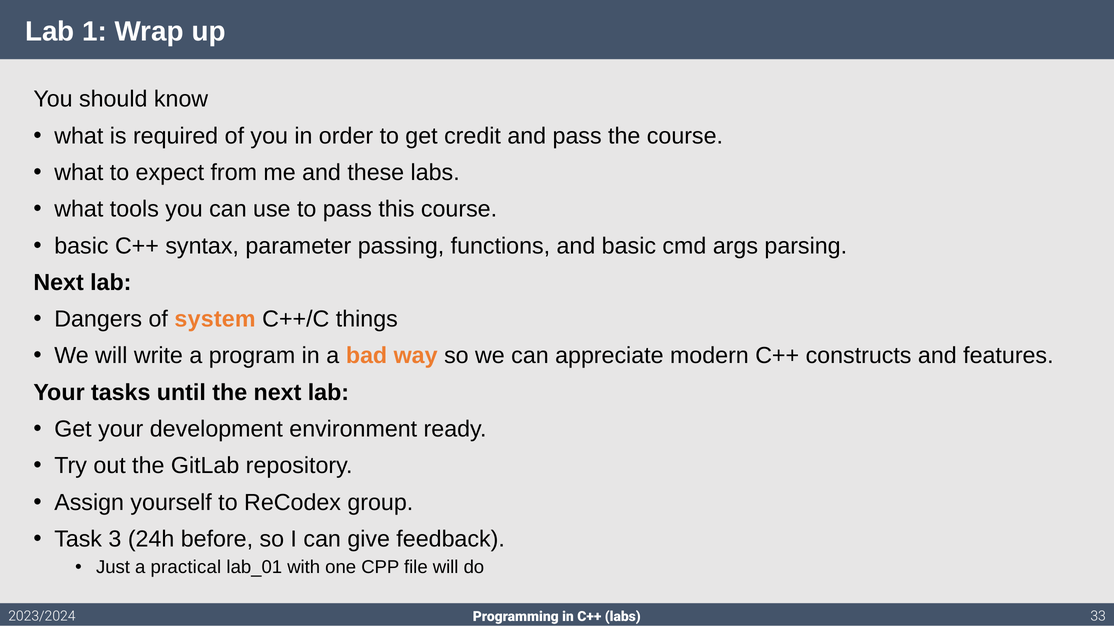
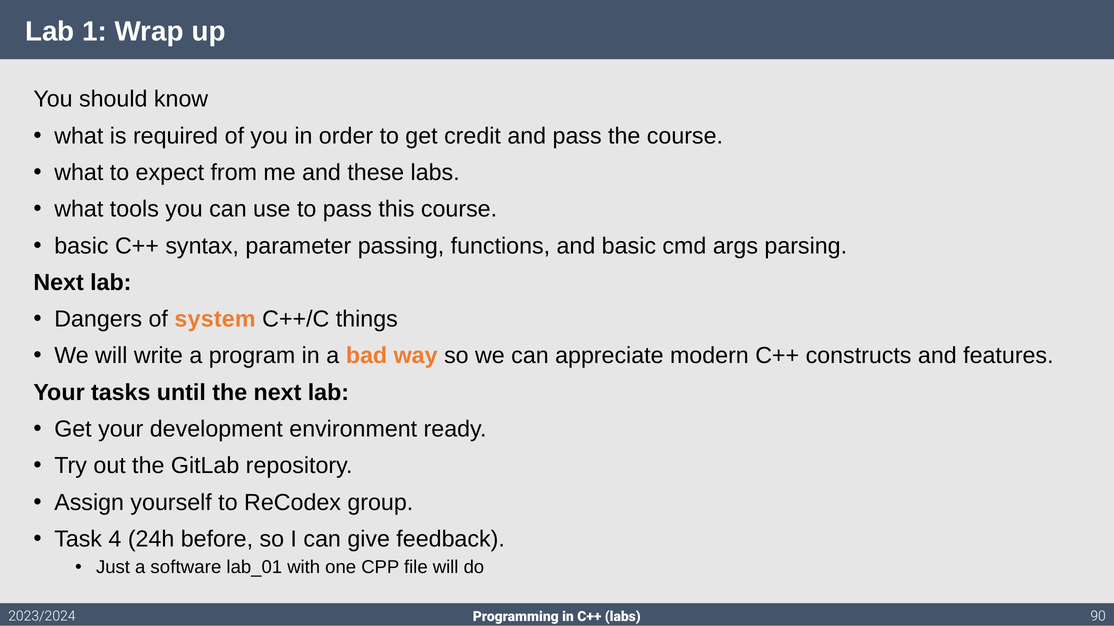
3: 3 -> 4
practical: practical -> software
33: 33 -> 90
